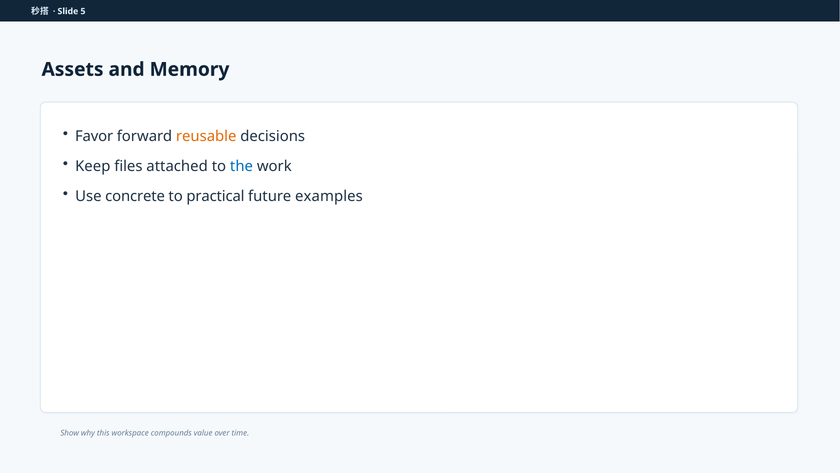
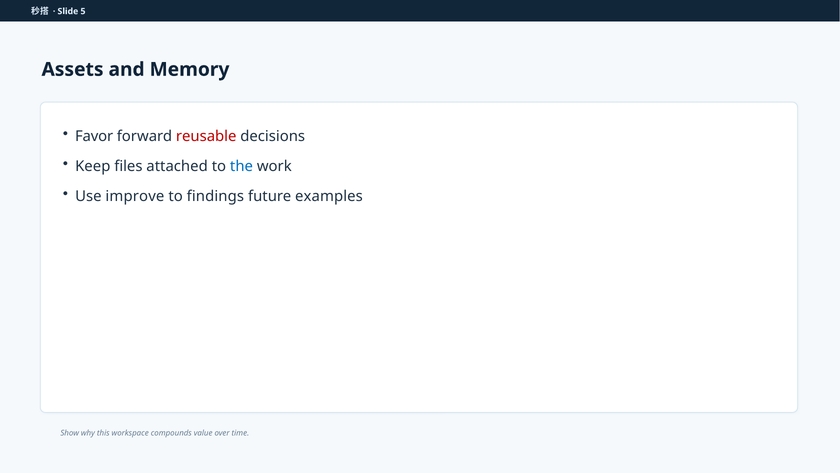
reusable colour: orange -> red
concrete: concrete -> improve
practical: practical -> findings
